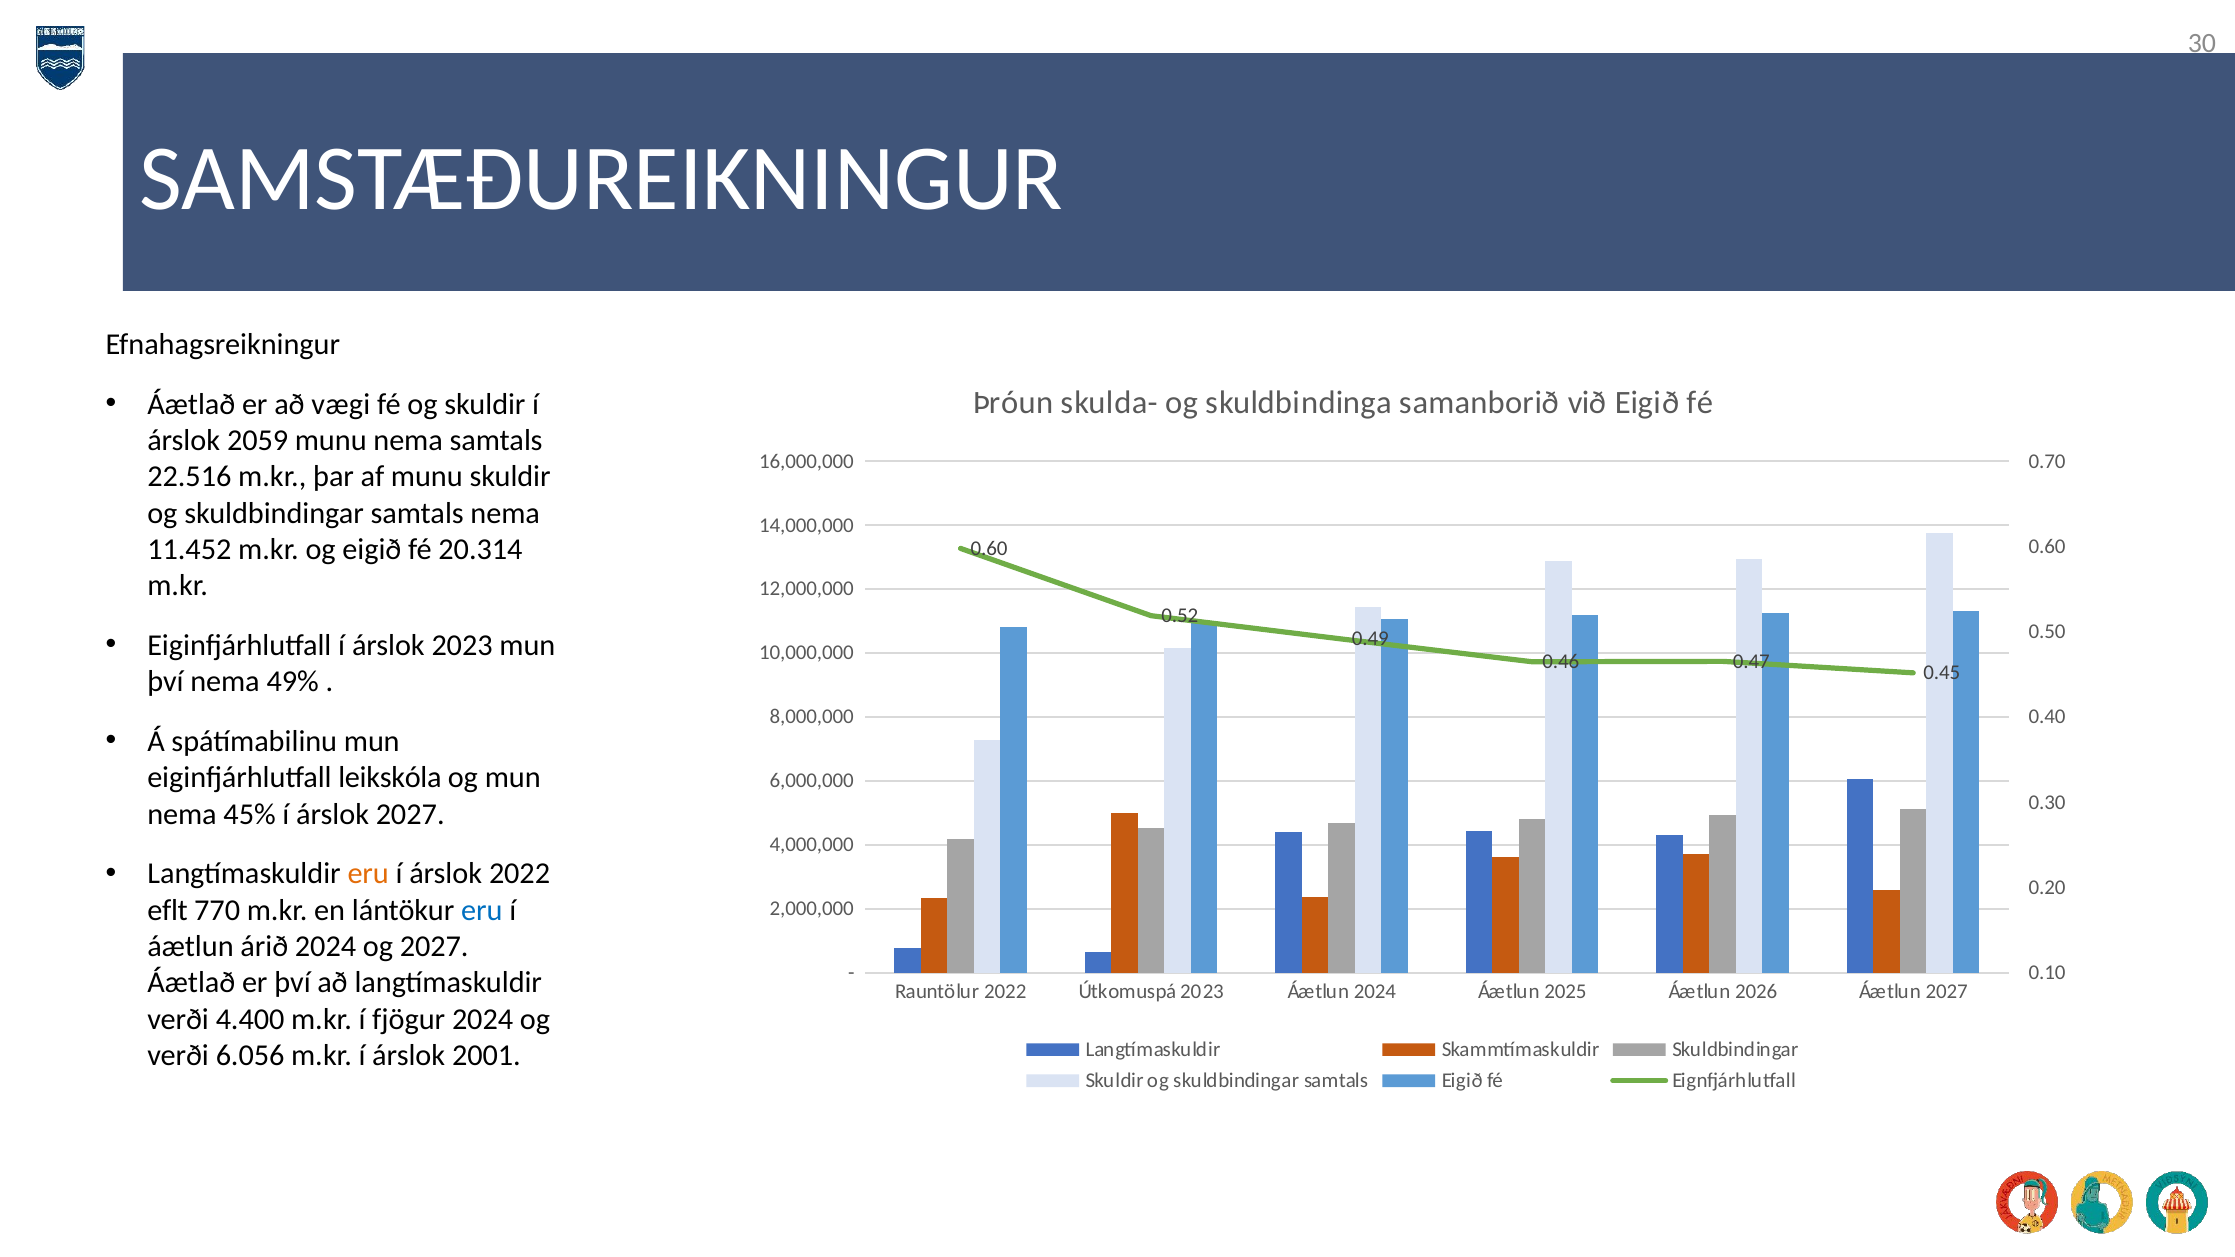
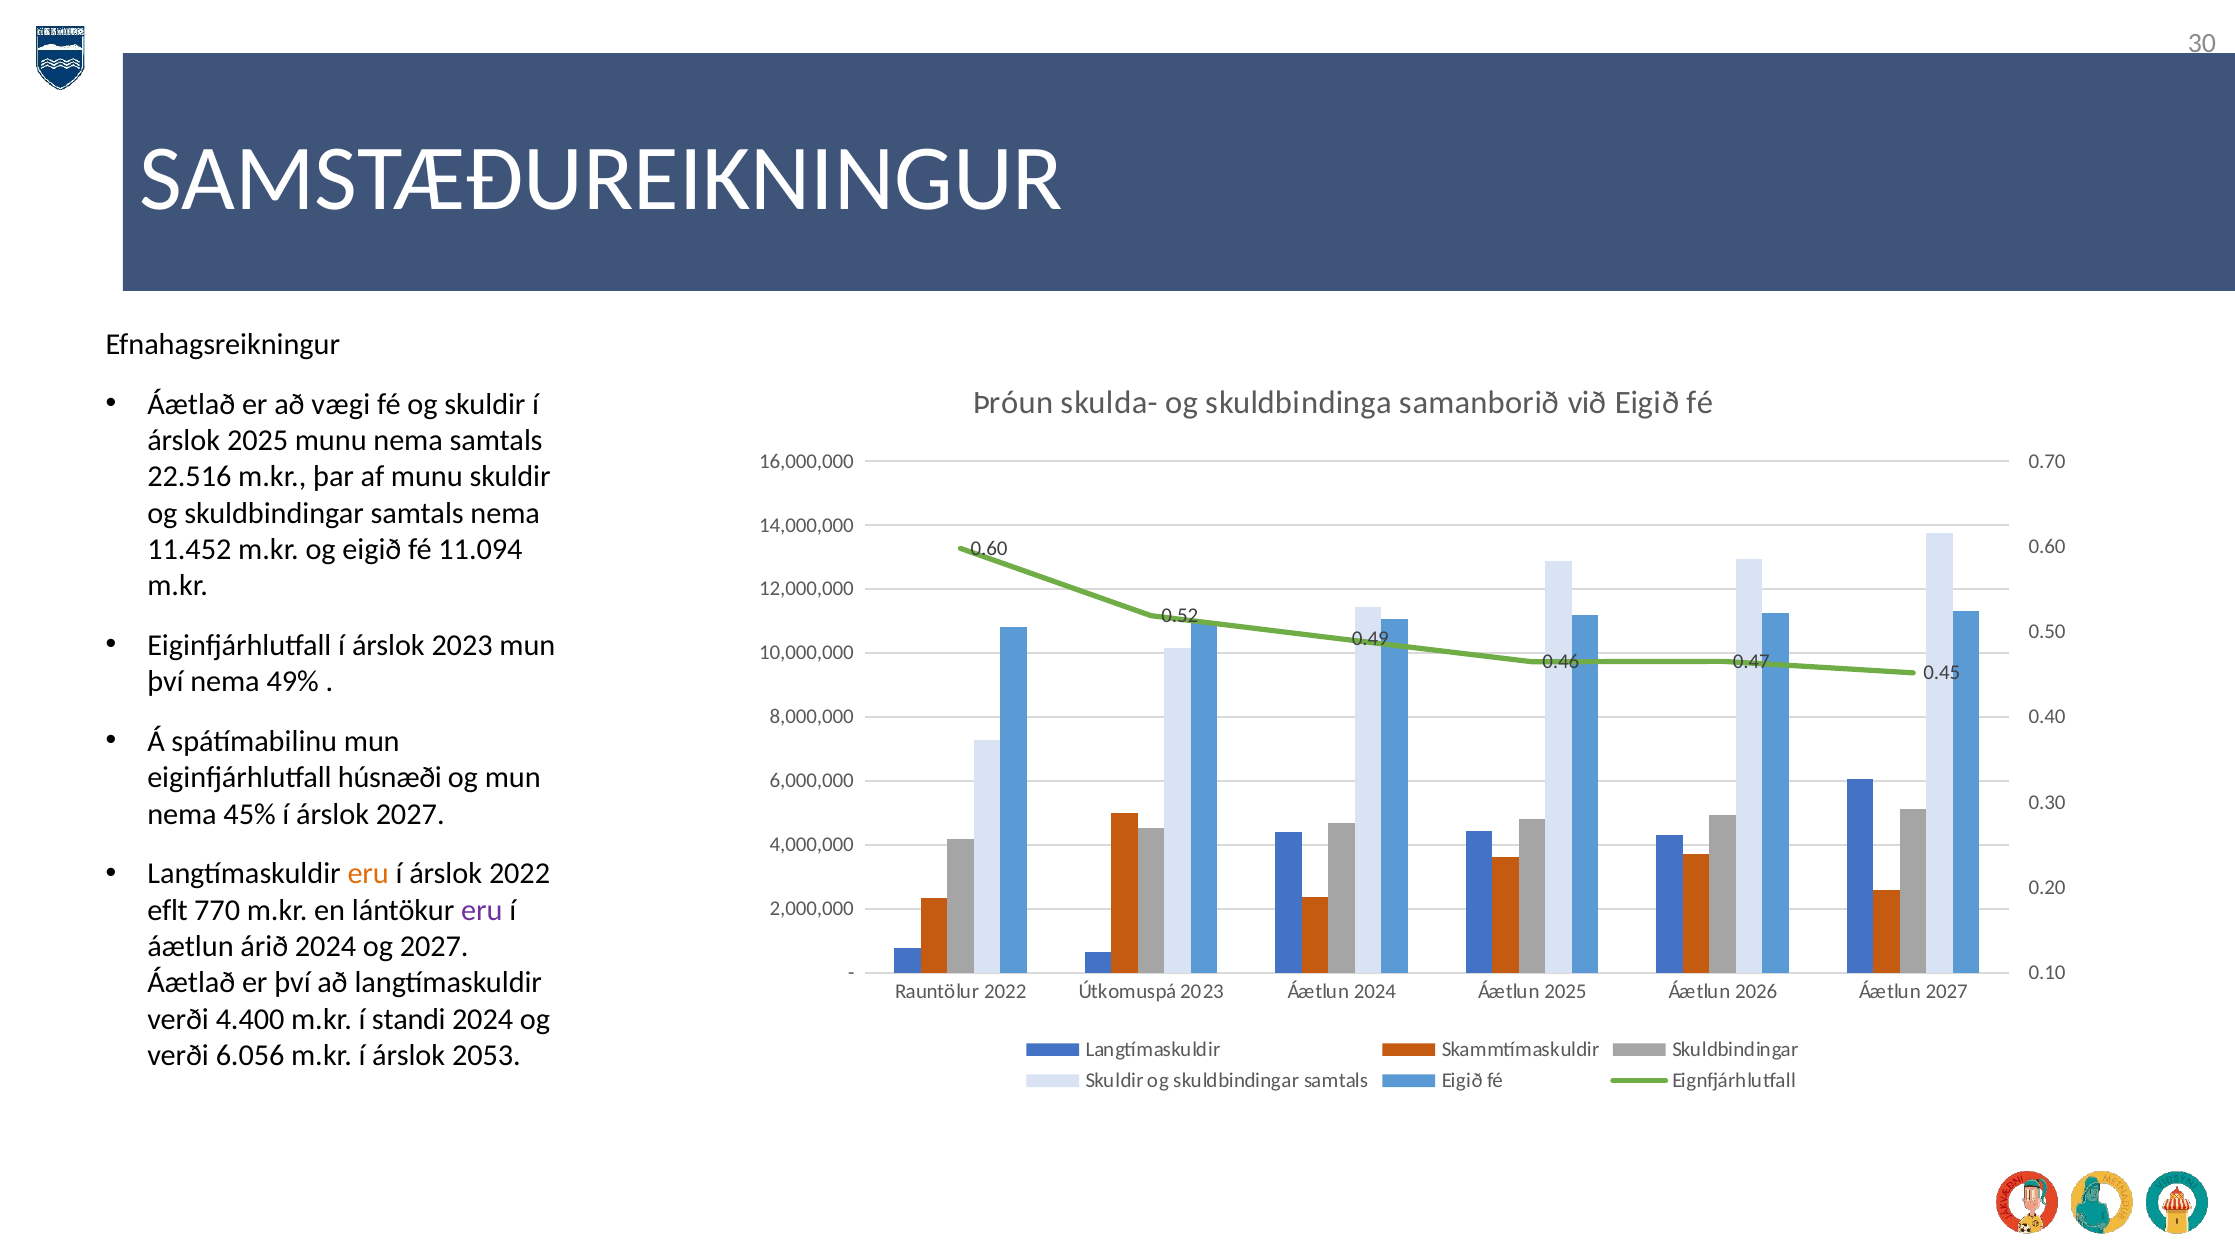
árslok 2059: 2059 -> 2025
20.314: 20.314 -> 11.094
leikskóla: leikskóla -> húsnæði
eru at (482, 910) colour: blue -> purple
fjögur: fjögur -> standi
2001: 2001 -> 2053
